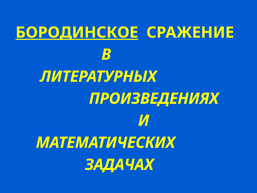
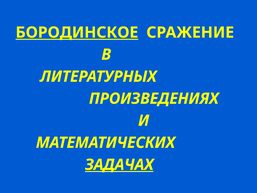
ЗАДАЧАХ underline: none -> present
